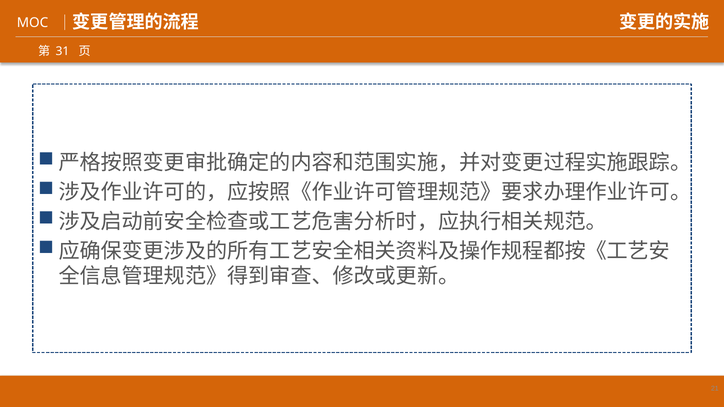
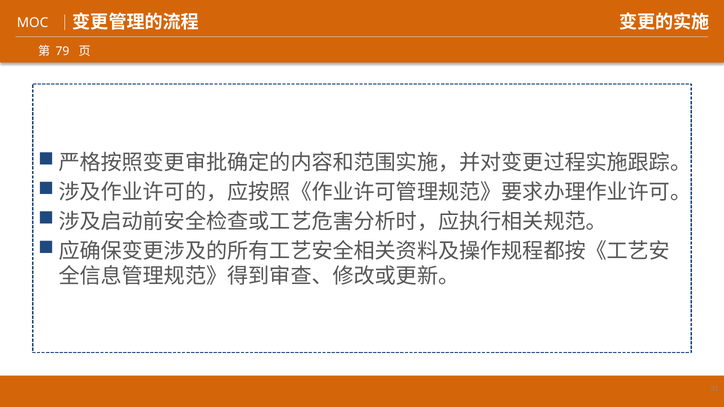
31: 31 -> 79
